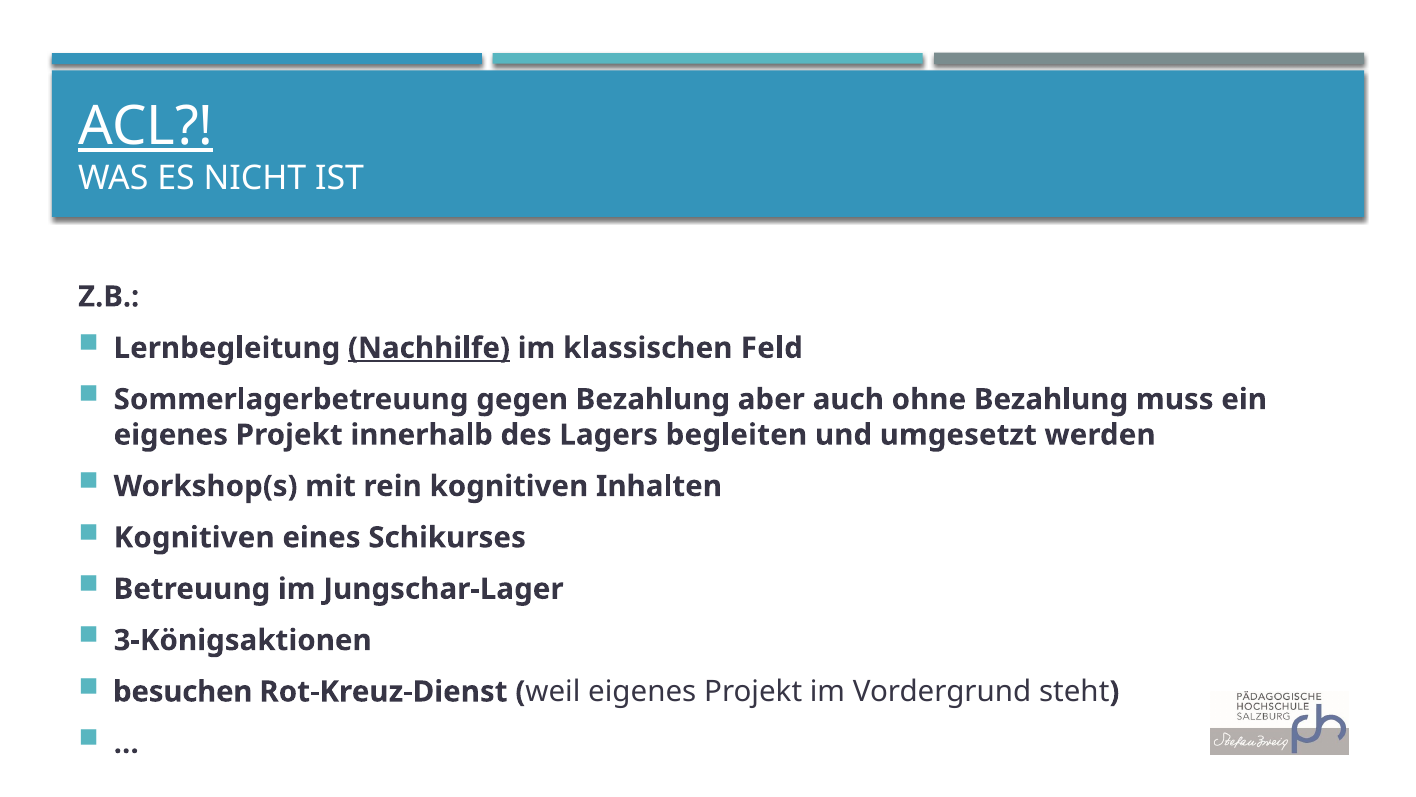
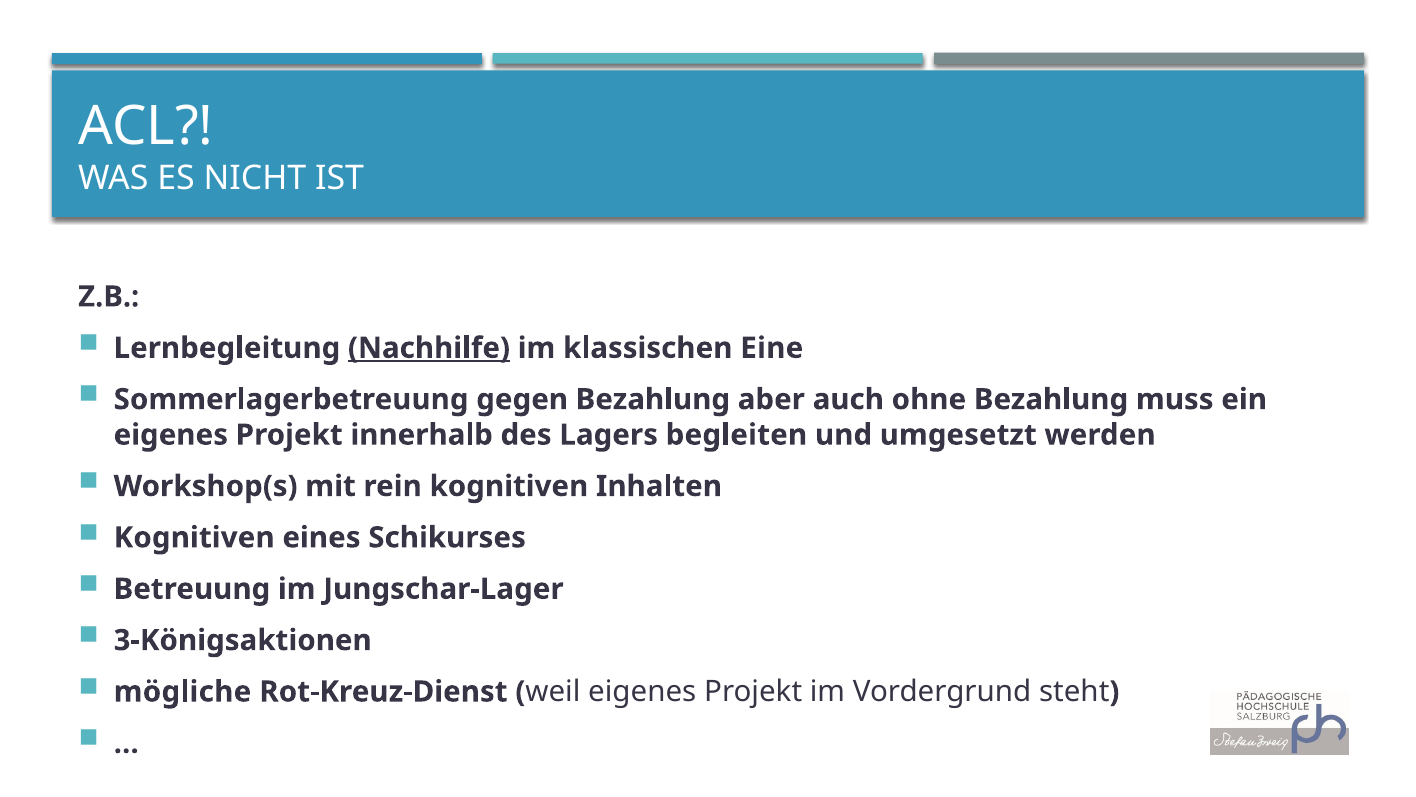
ACL underline: present -> none
Feld: Feld -> Eine
besuchen: besuchen -> mögliche
